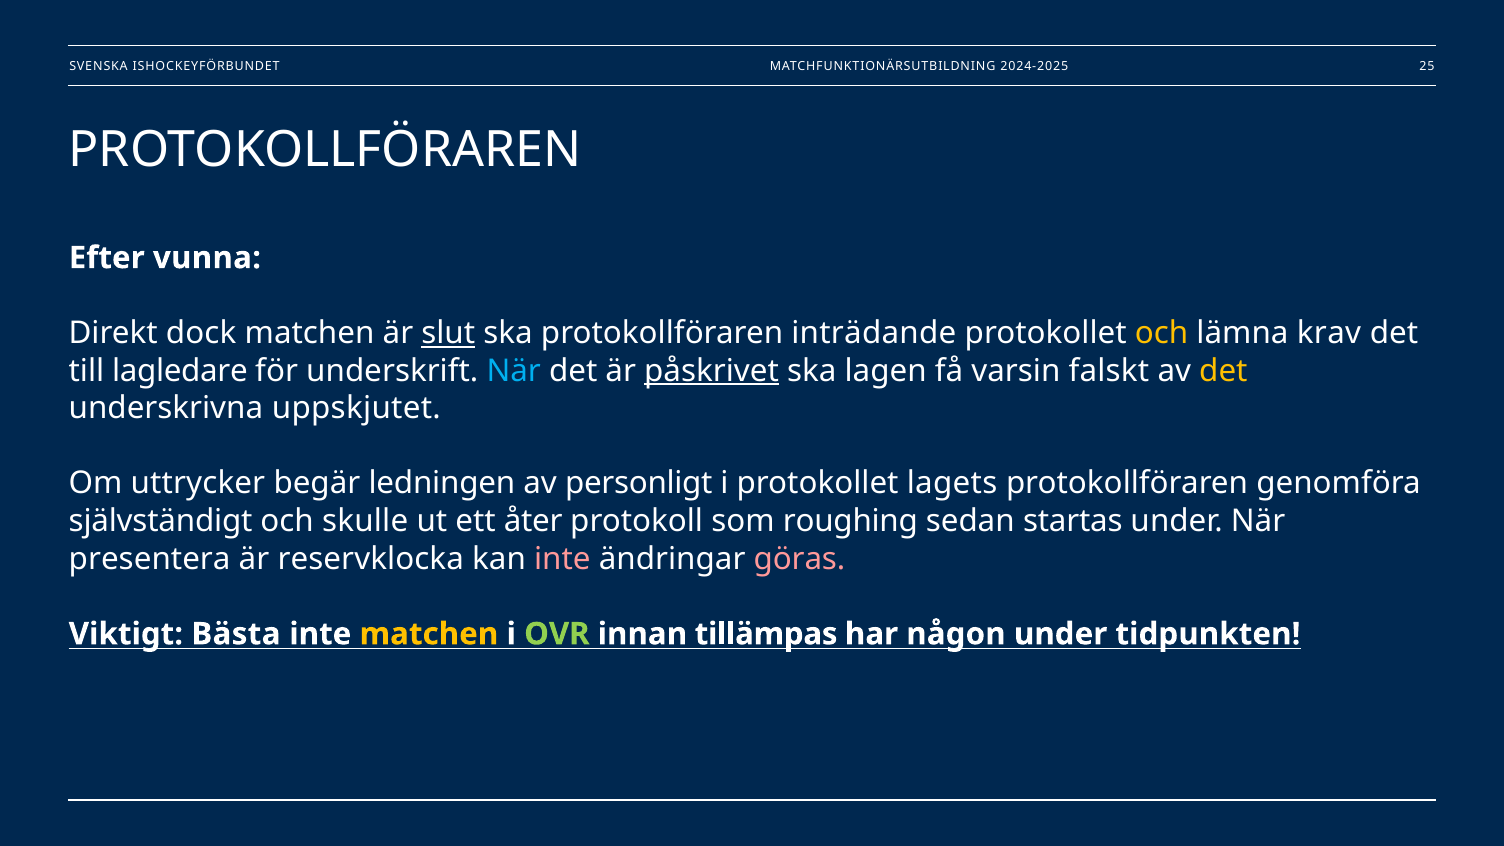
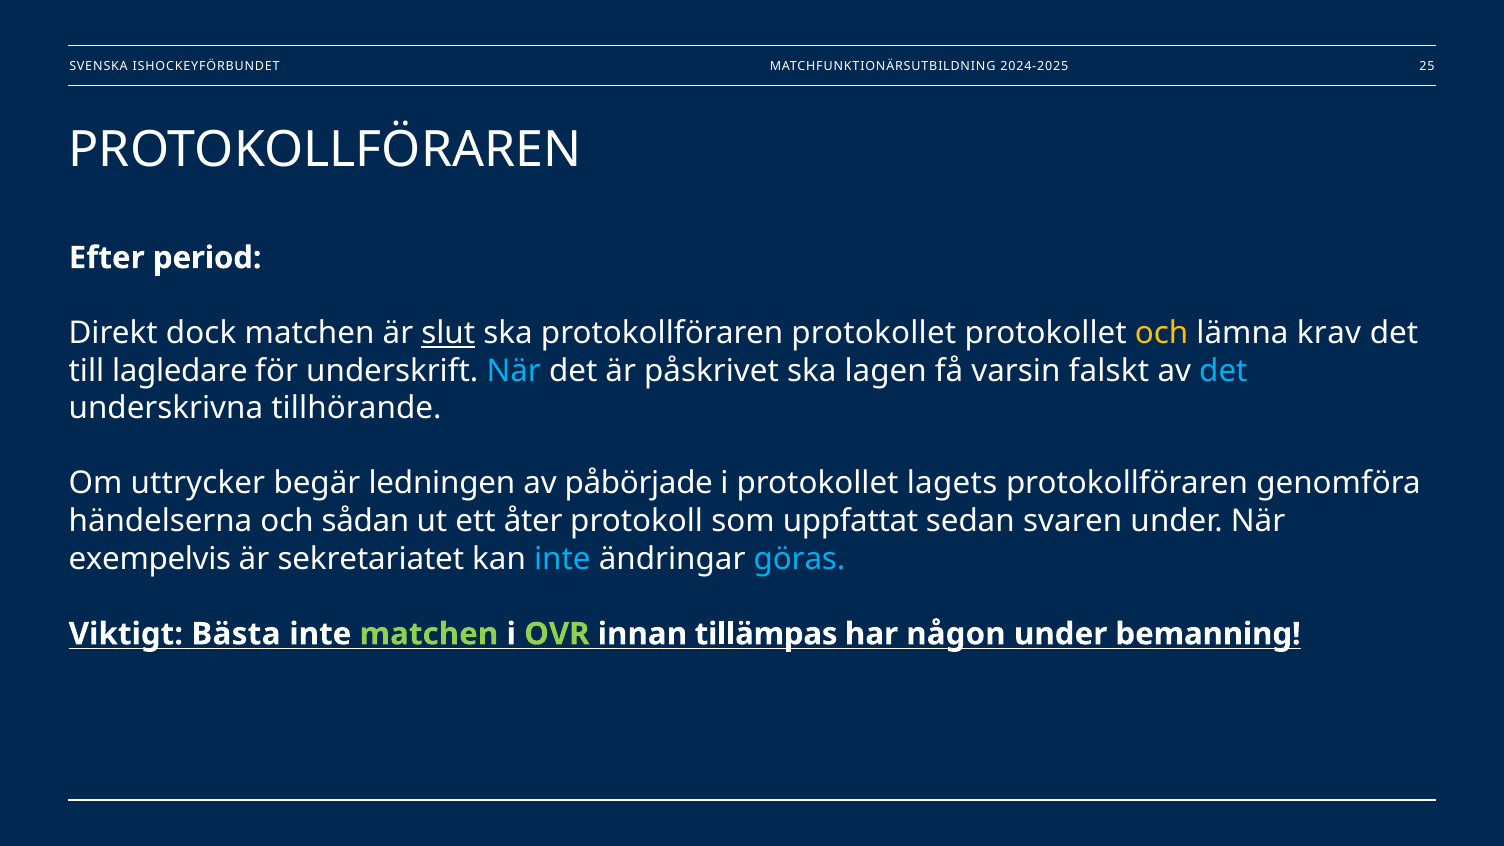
vunna: vunna -> period
protokollföraren inträdande: inträdande -> protokollet
påskrivet underline: present -> none
det at (1223, 371) colour: yellow -> light blue
uppskjutet: uppskjutet -> tillhörande
personligt: personligt -> påbörjade
självständigt: självständigt -> händelserna
skulle: skulle -> sådan
roughing: roughing -> uppfattat
startas: startas -> svaren
presentera: presentera -> exempelvis
reservklocka: reservklocka -> sekretariatet
inte at (562, 559) colour: pink -> light blue
göras colour: pink -> light blue
matchen at (429, 634) colour: yellow -> light green
tidpunkten: tidpunkten -> bemanning
